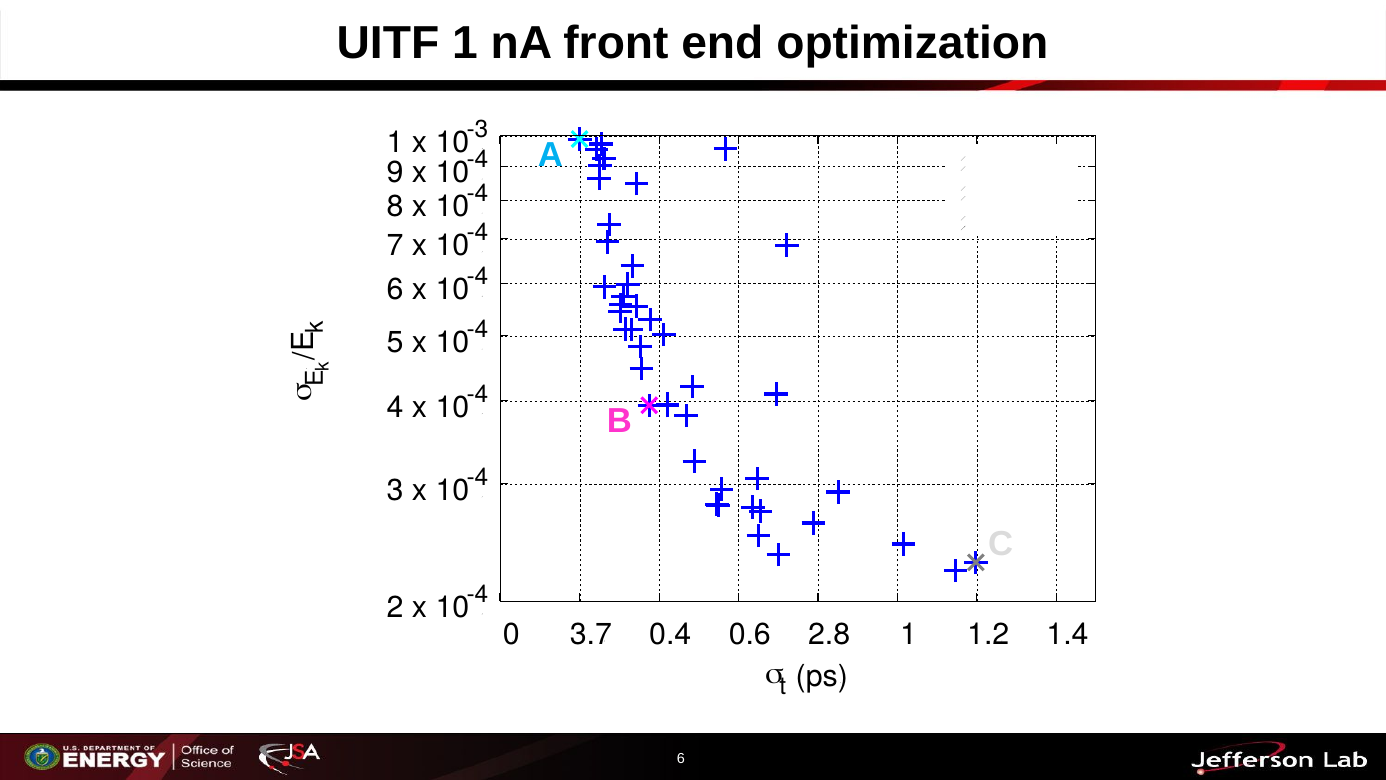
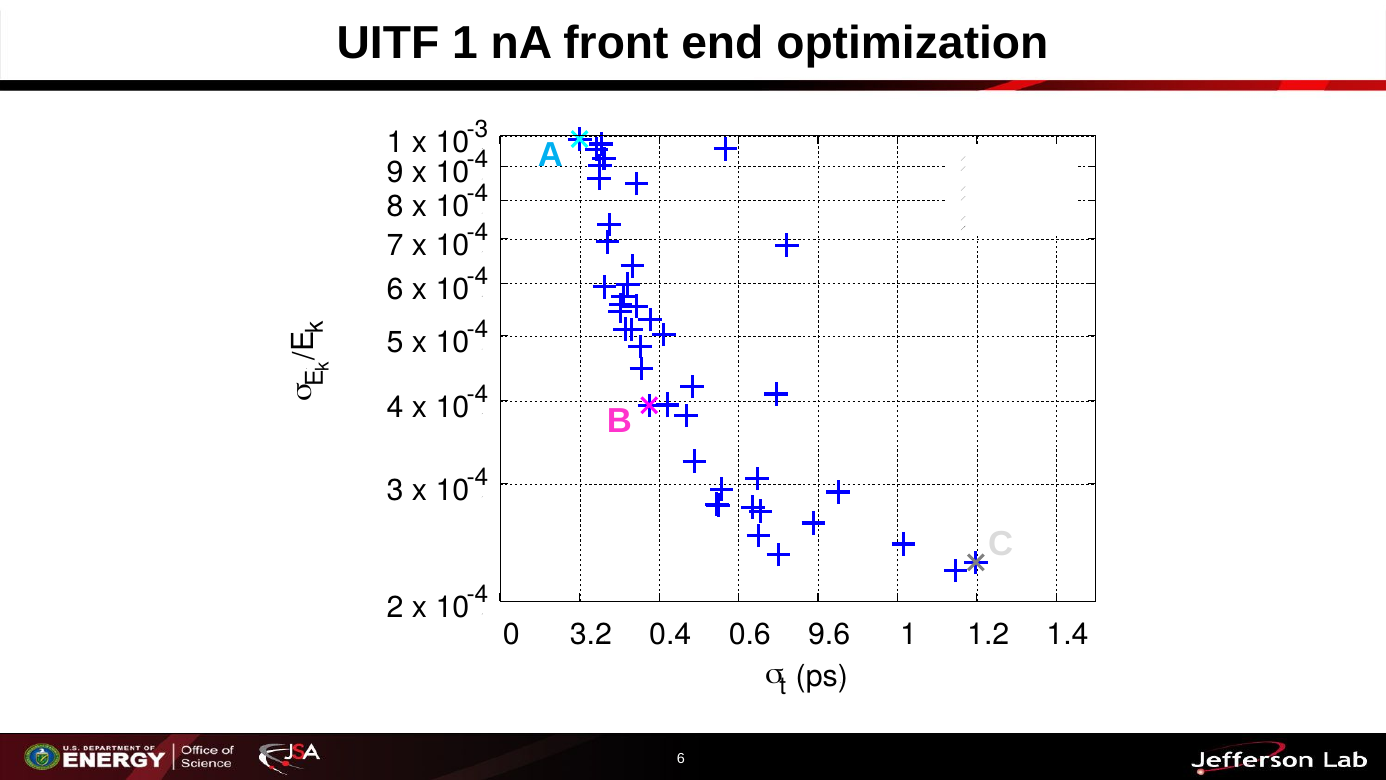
3.7: 3.7 -> 3.2
2.8: 2.8 -> 9.6
